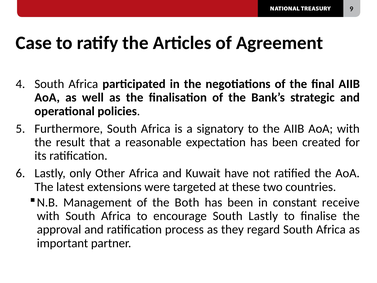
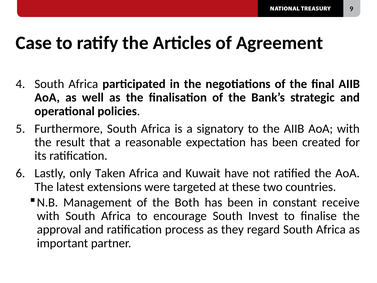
Other: Other -> Taken
South Lastly: Lastly -> Invest
